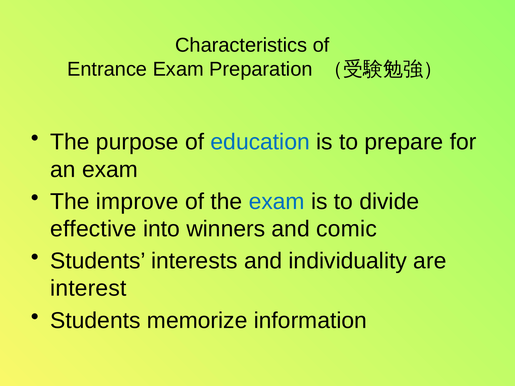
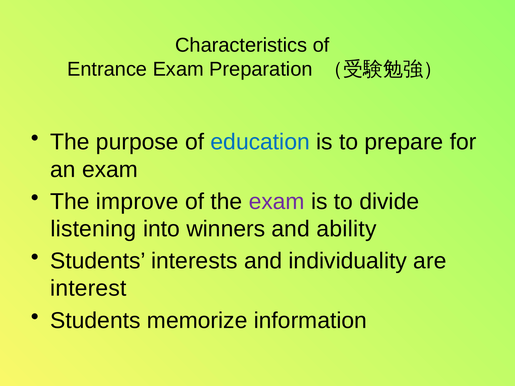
exam at (277, 202) colour: blue -> purple
effective: effective -> listening
comic: comic -> ability
